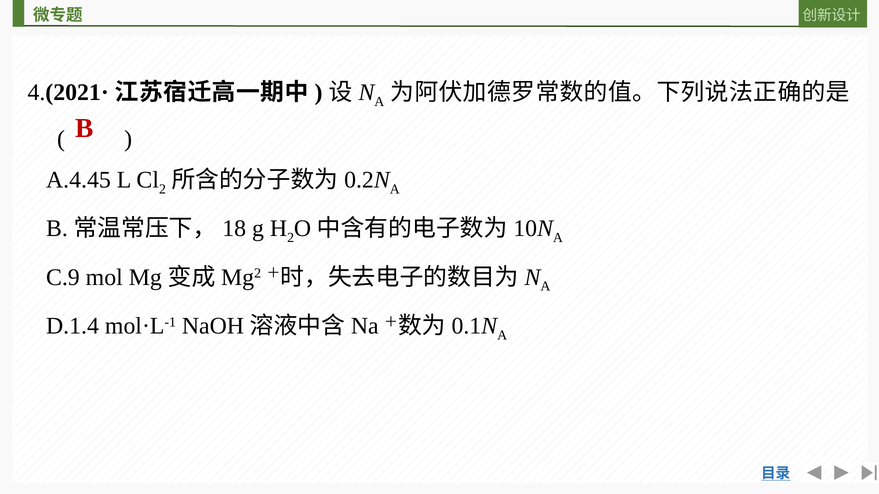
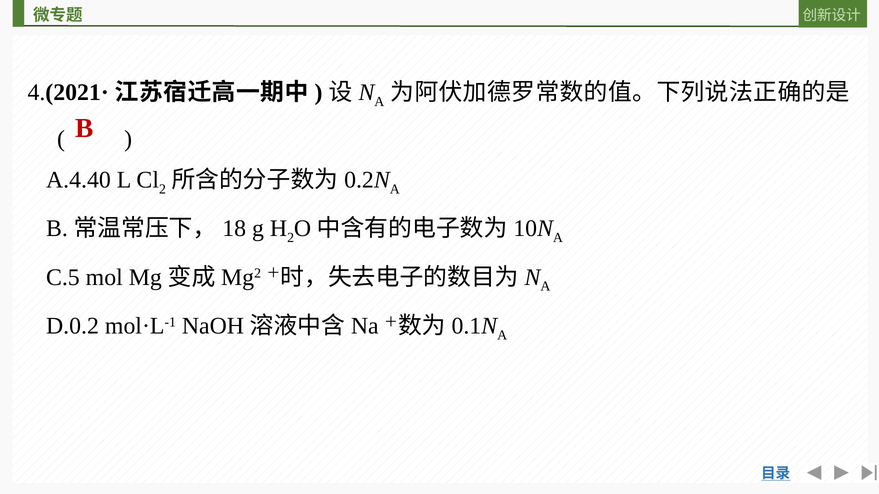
A.4.45: A.4.45 -> A.4.40
C.9: C.9 -> C.5
D.1.4: D.1.4 -> D.0.2
